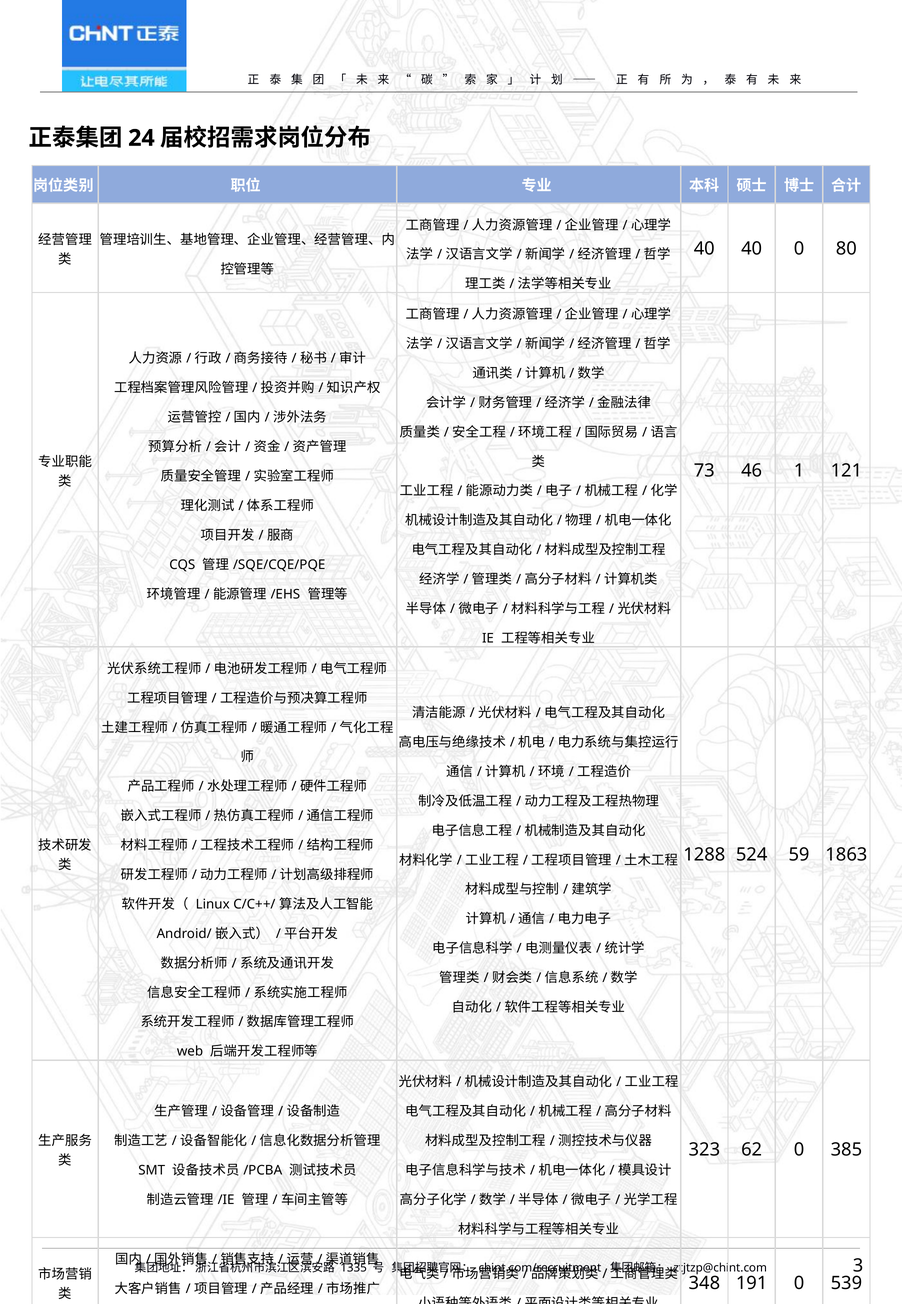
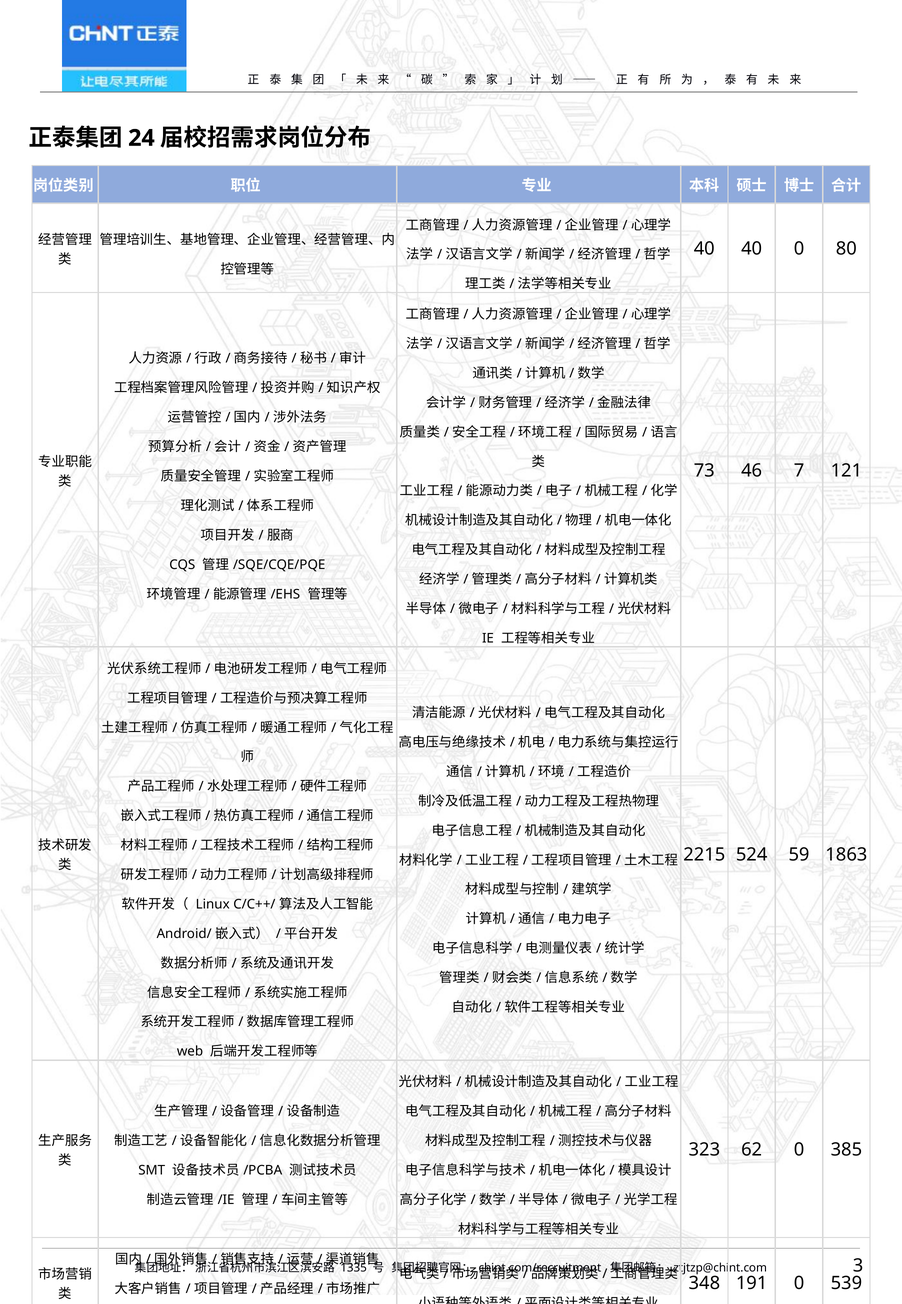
1: 1 -> 7
1288: 1288 -> 2215
